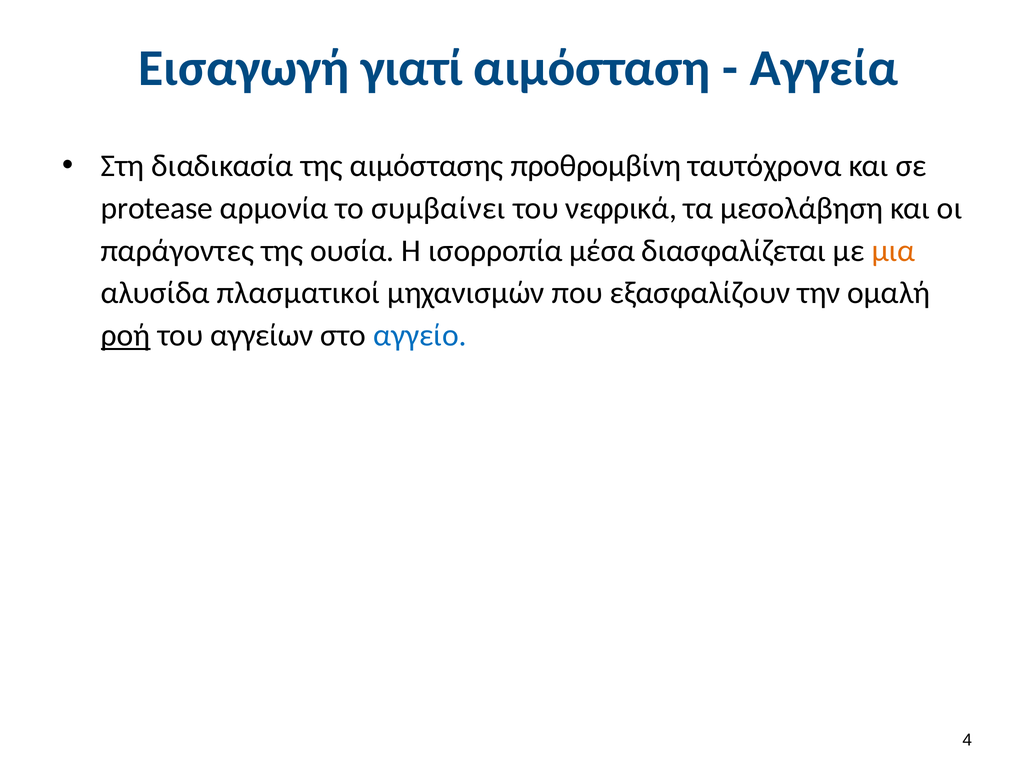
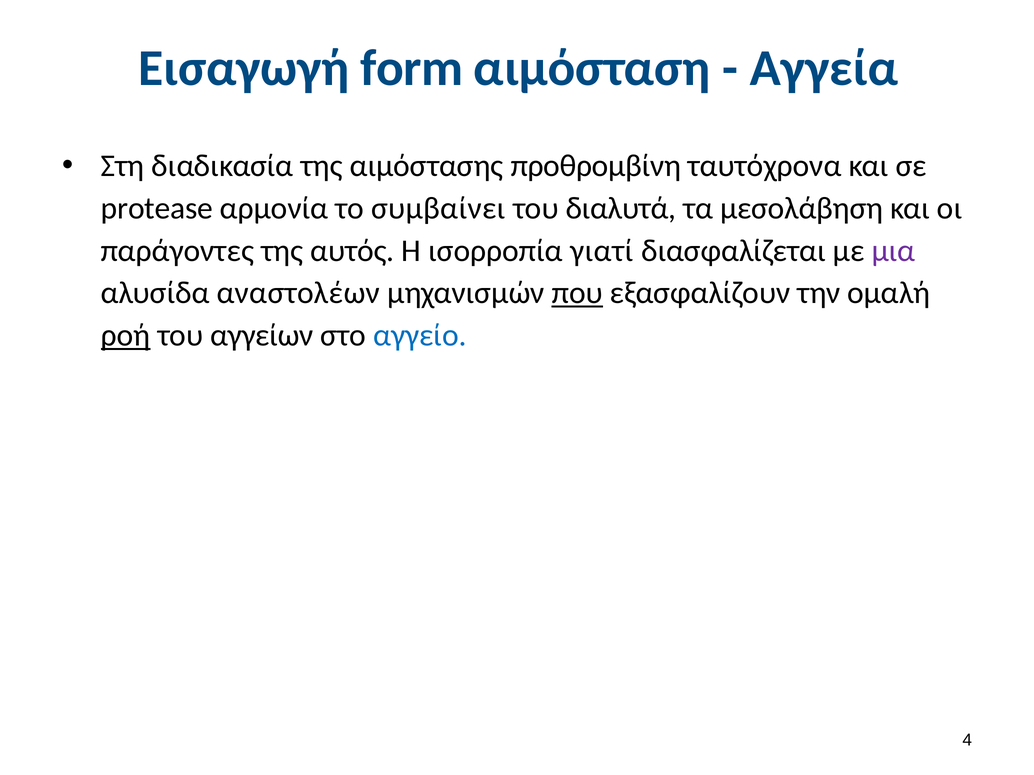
γιατί: γιατί -> form
νεφρικά: νεφρικά -> διαλυτά
ουσία: ουσία -> αυτός
μέσα: μέσα -> γιατί
μια colour: orange -> purple
πλασματικοί: πλασματικοί -> αναστολέων
που underline: none -> present
